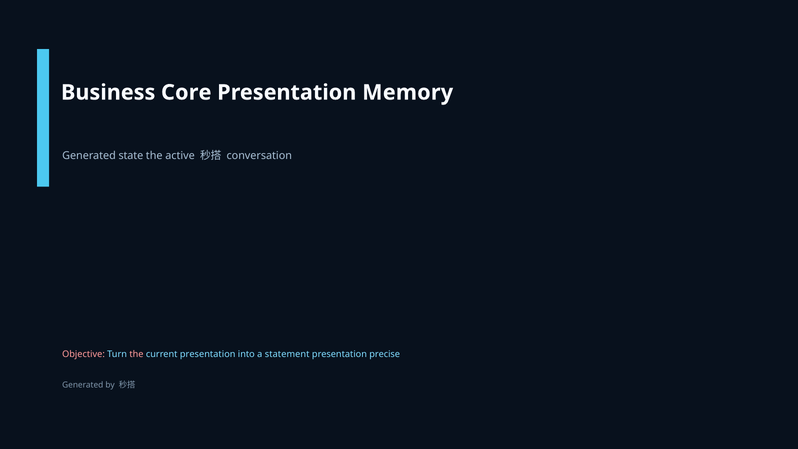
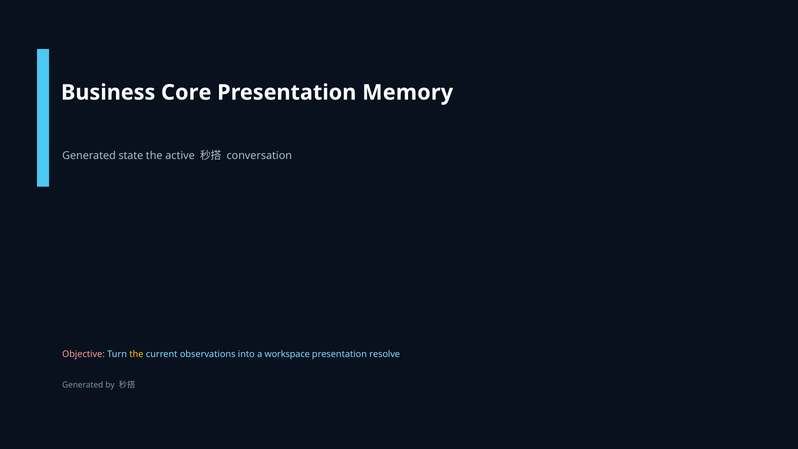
the at (136, 354) colour: pink -> yellow
current presentation: presentation -> observations
statement: statement -> workspace
precise: precise -> resolve
